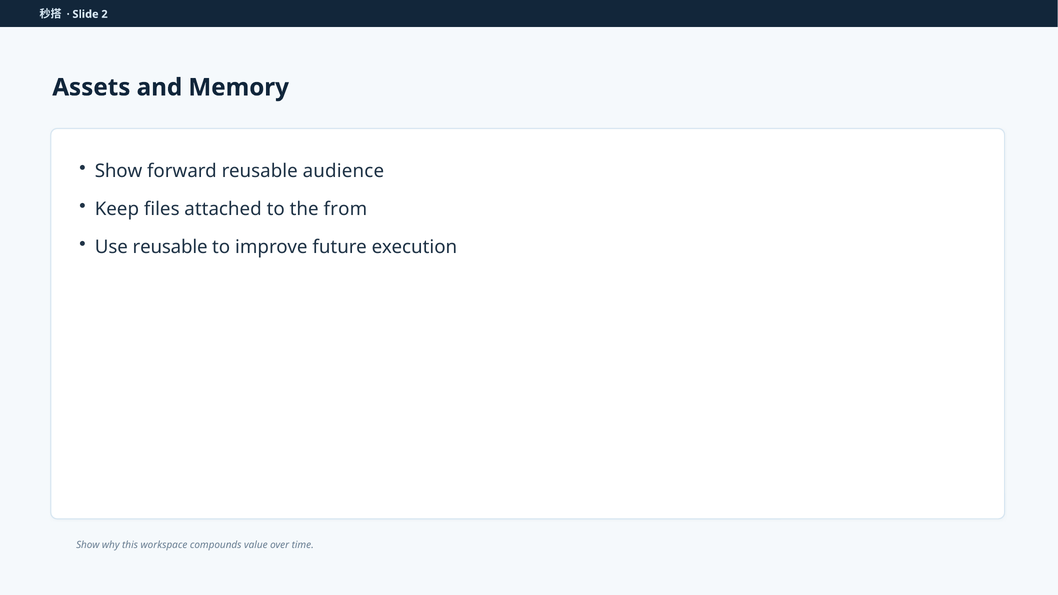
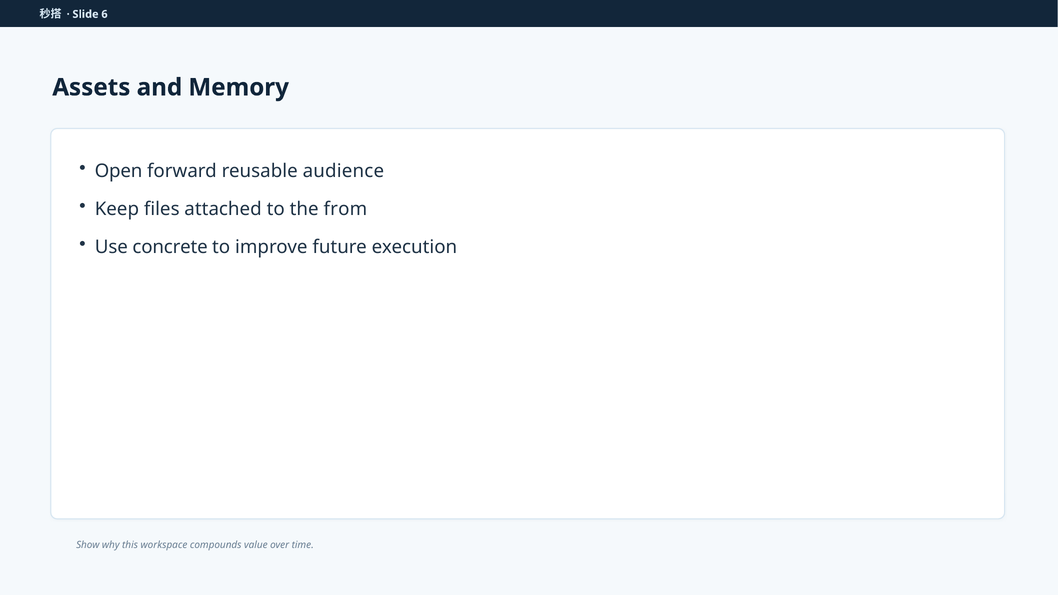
2: 2 -> 6
Show at (119, 171): Show -> Open
Use reusable: reusable -> concrete
